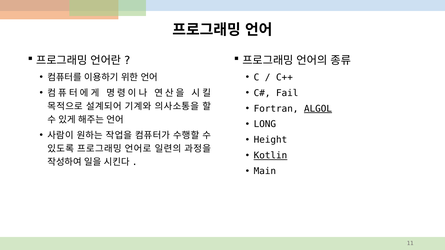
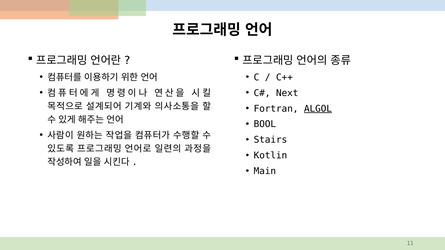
Fail: Fail -> Next
LONG: LONG -> BOOL
Height: Height -> Stairs
Kotlin underline: present -> none
